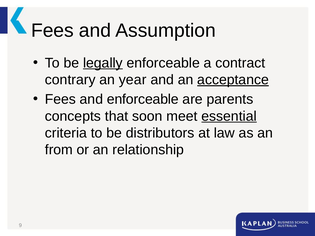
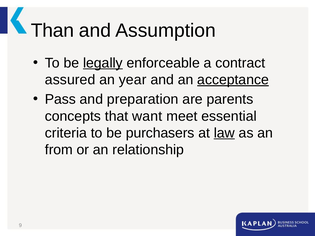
Fees at (52, 30): Fees -> Than
contrary: contrary -> assured
Fees at (60, 99): Fees -> Pass
and enforceable: enforceable -> preparation
soon: soon -> want
essential underline: present -> none
distributors: distributors -> purchasers
law underline: none -> present
